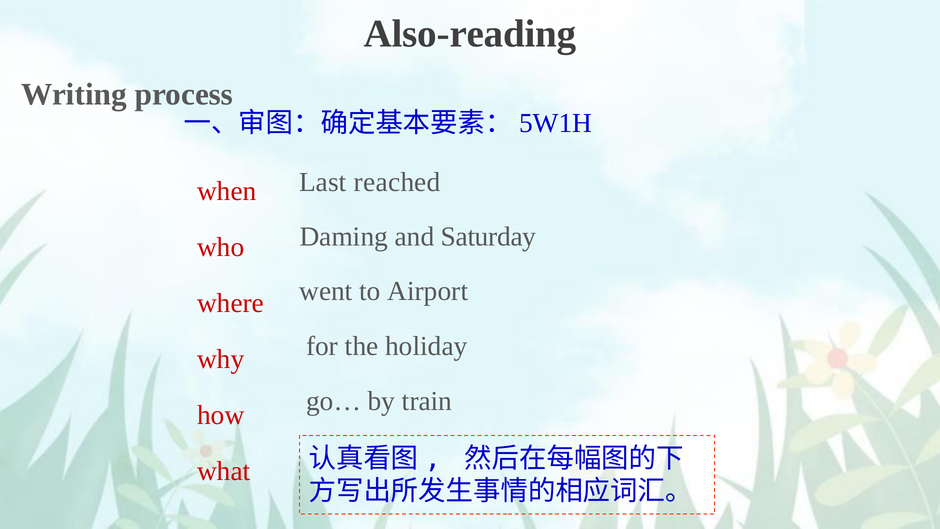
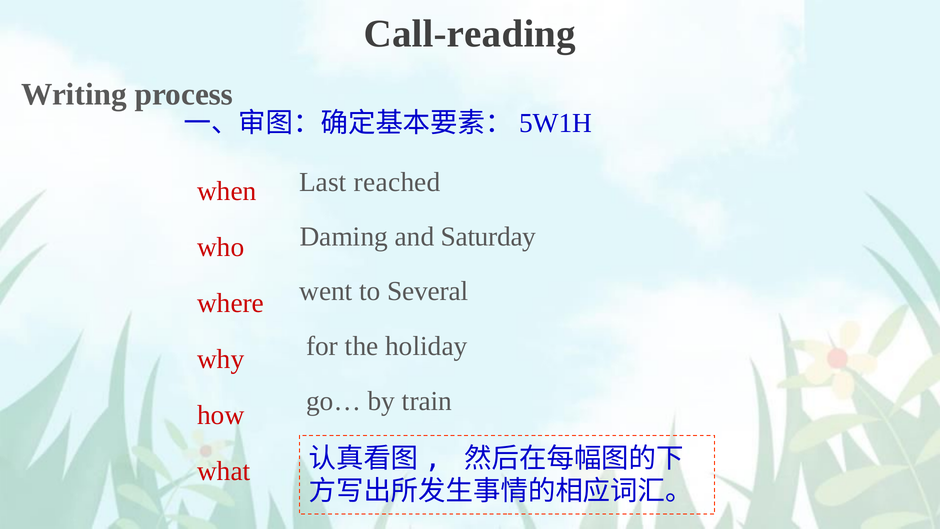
Also-reading: Also-reading -> Call-reading
Airport: Airport -> Several
